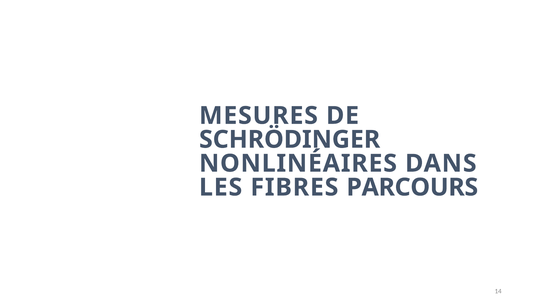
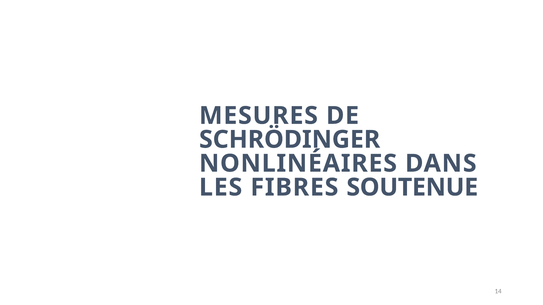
PARCOURS: PARCOURS -> SOUTENUE
